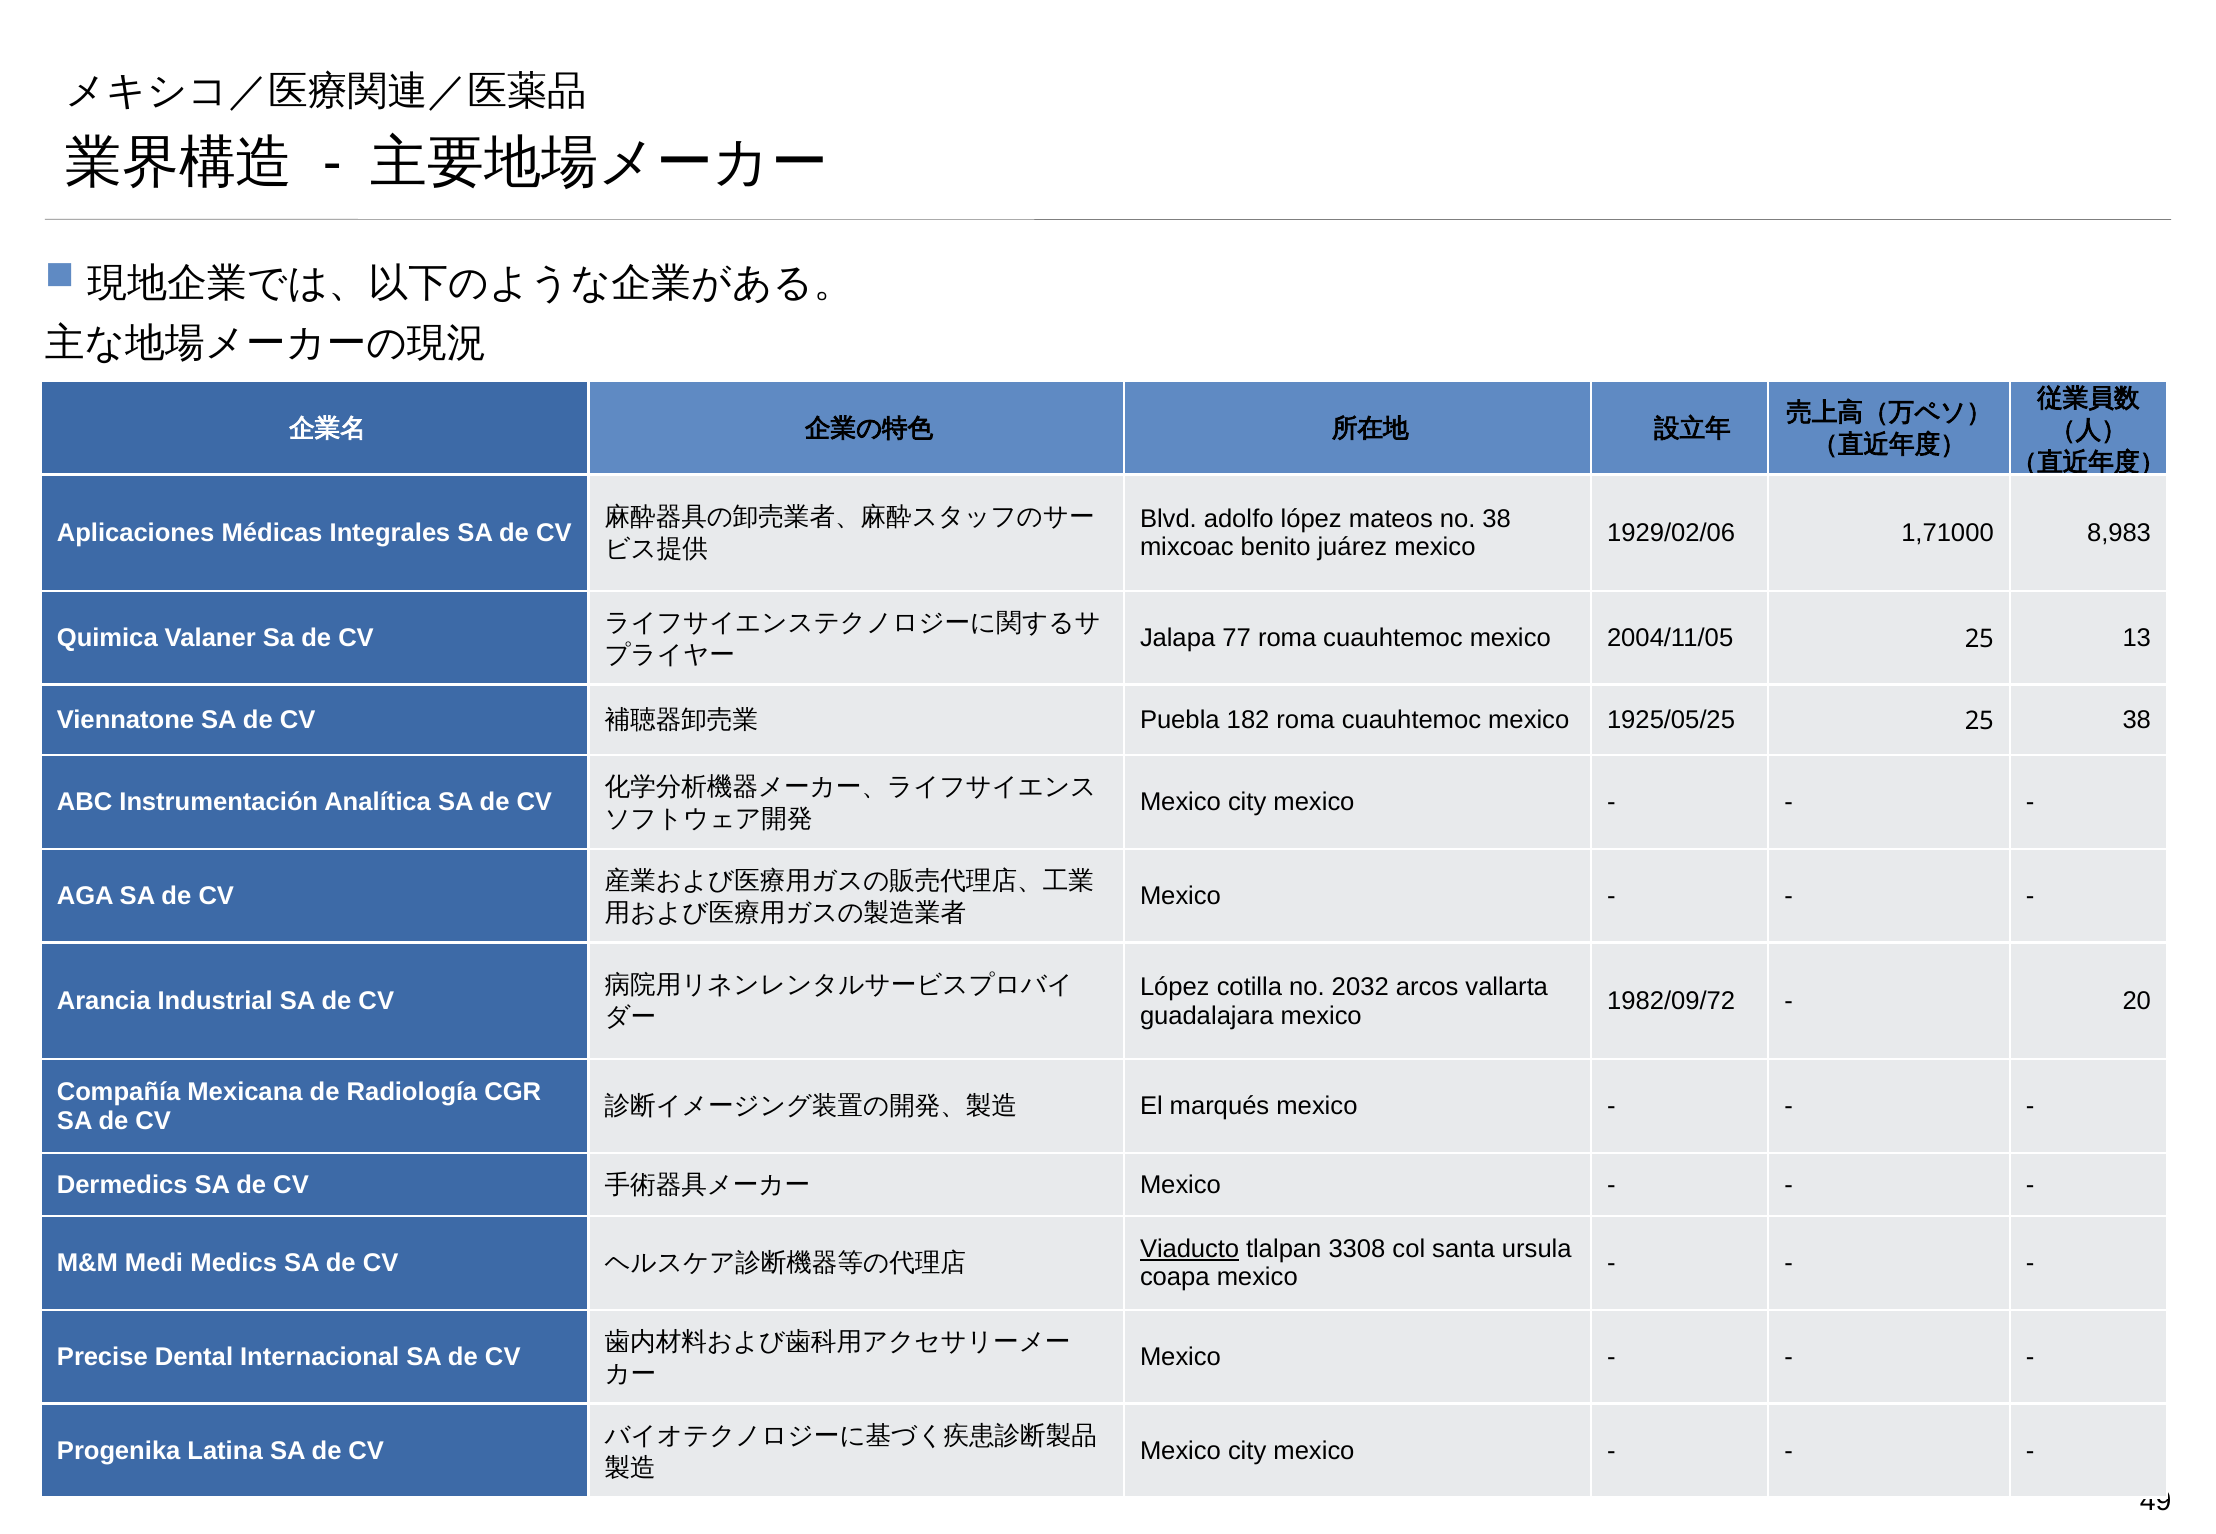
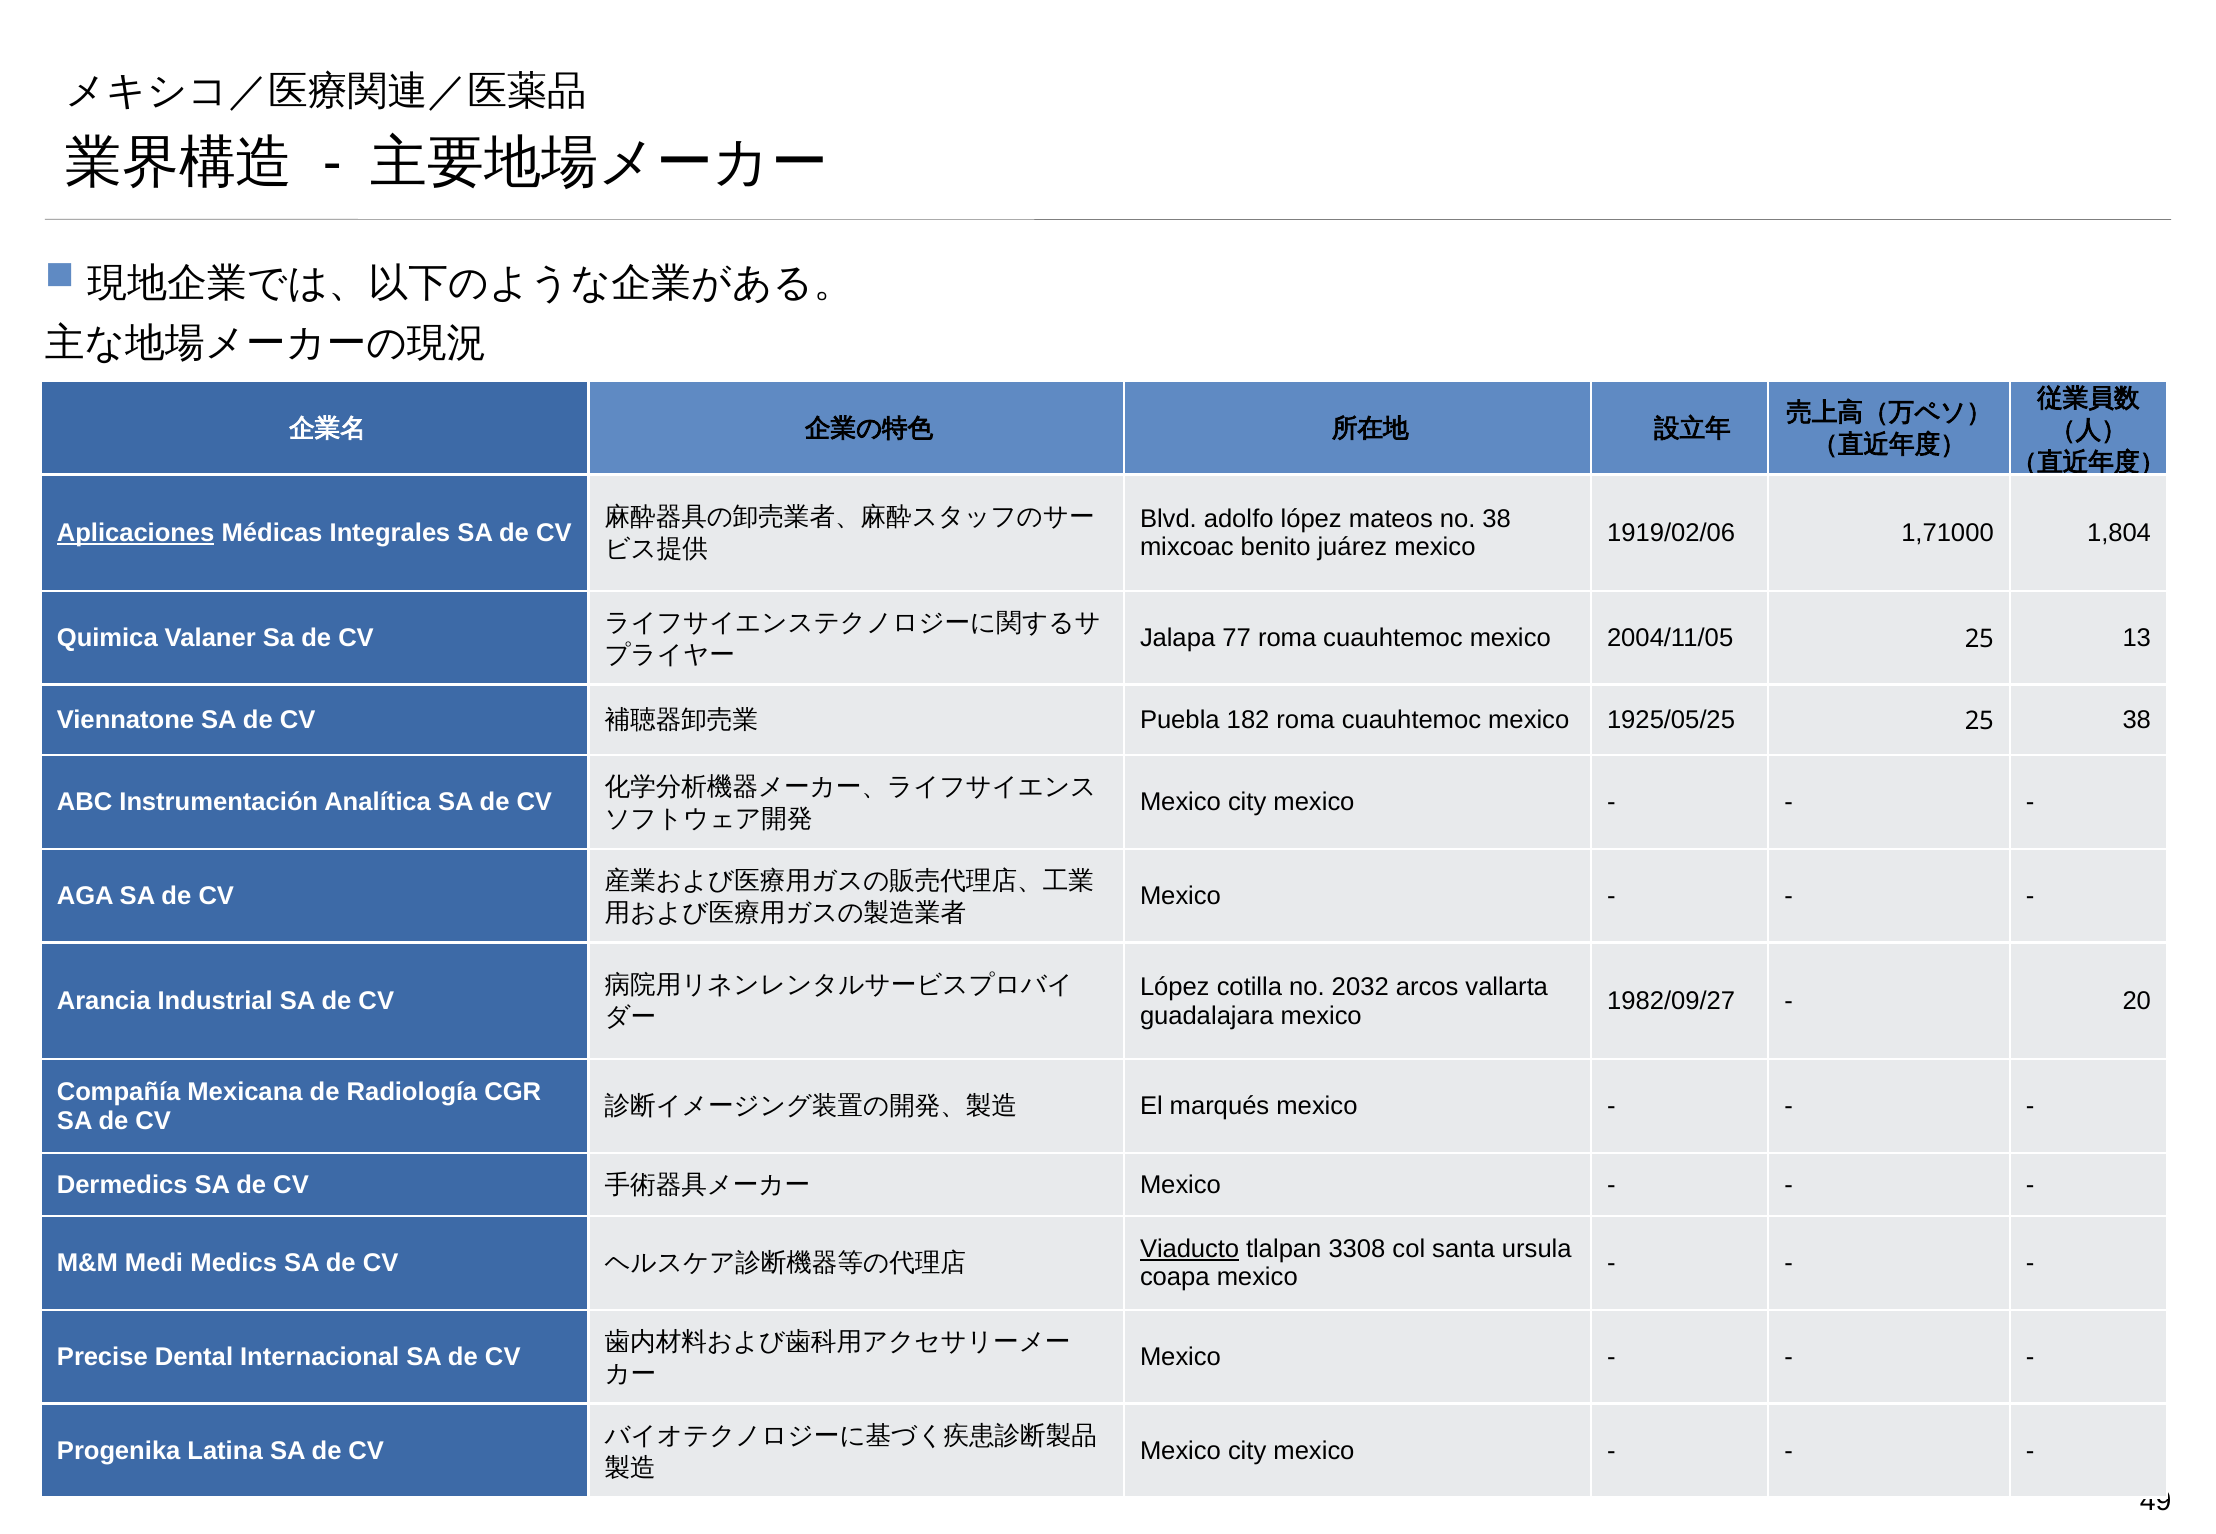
Aplicaciones underline: none -> present
1929/02/06: 1929/02/06 -> 1919/02/06
8,983: 8,983 -> 1,804
1982/09/72: 1982/09/72 -> 1982/09/27
